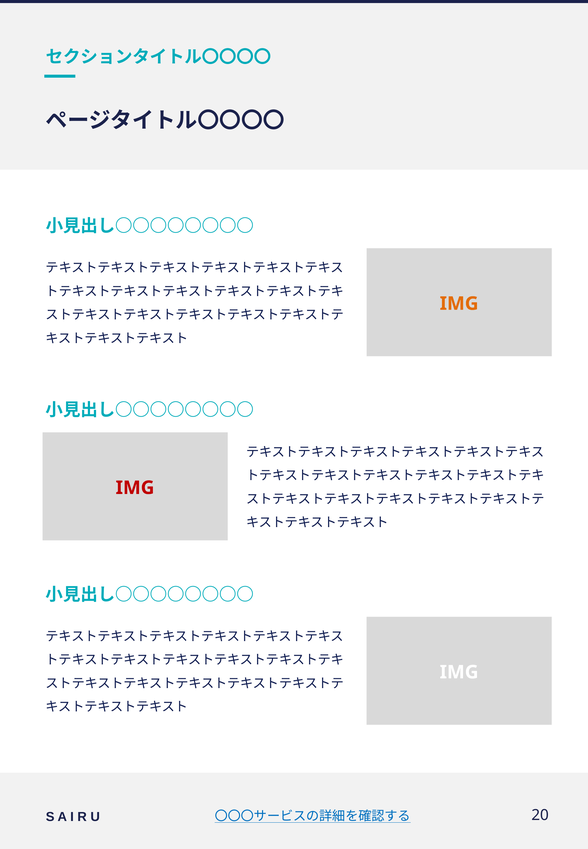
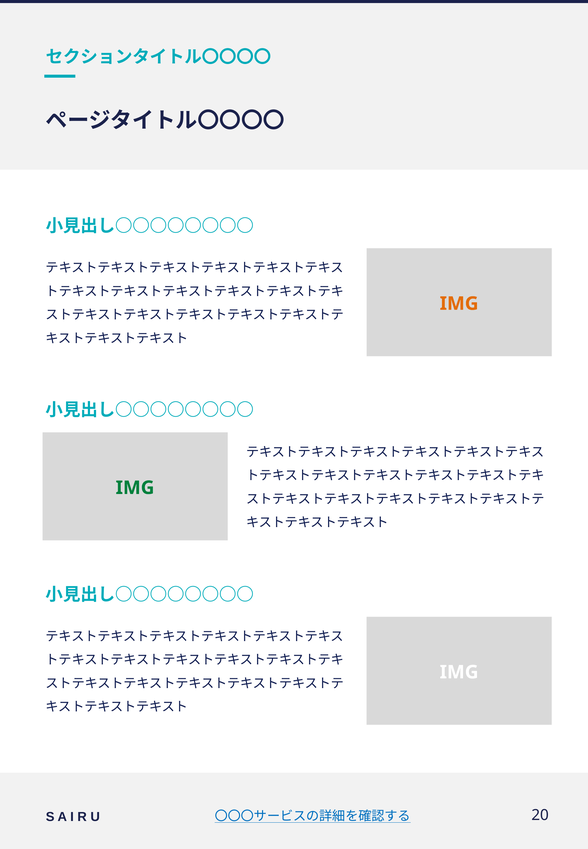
IMG at (135, 488) colour: red -> green
